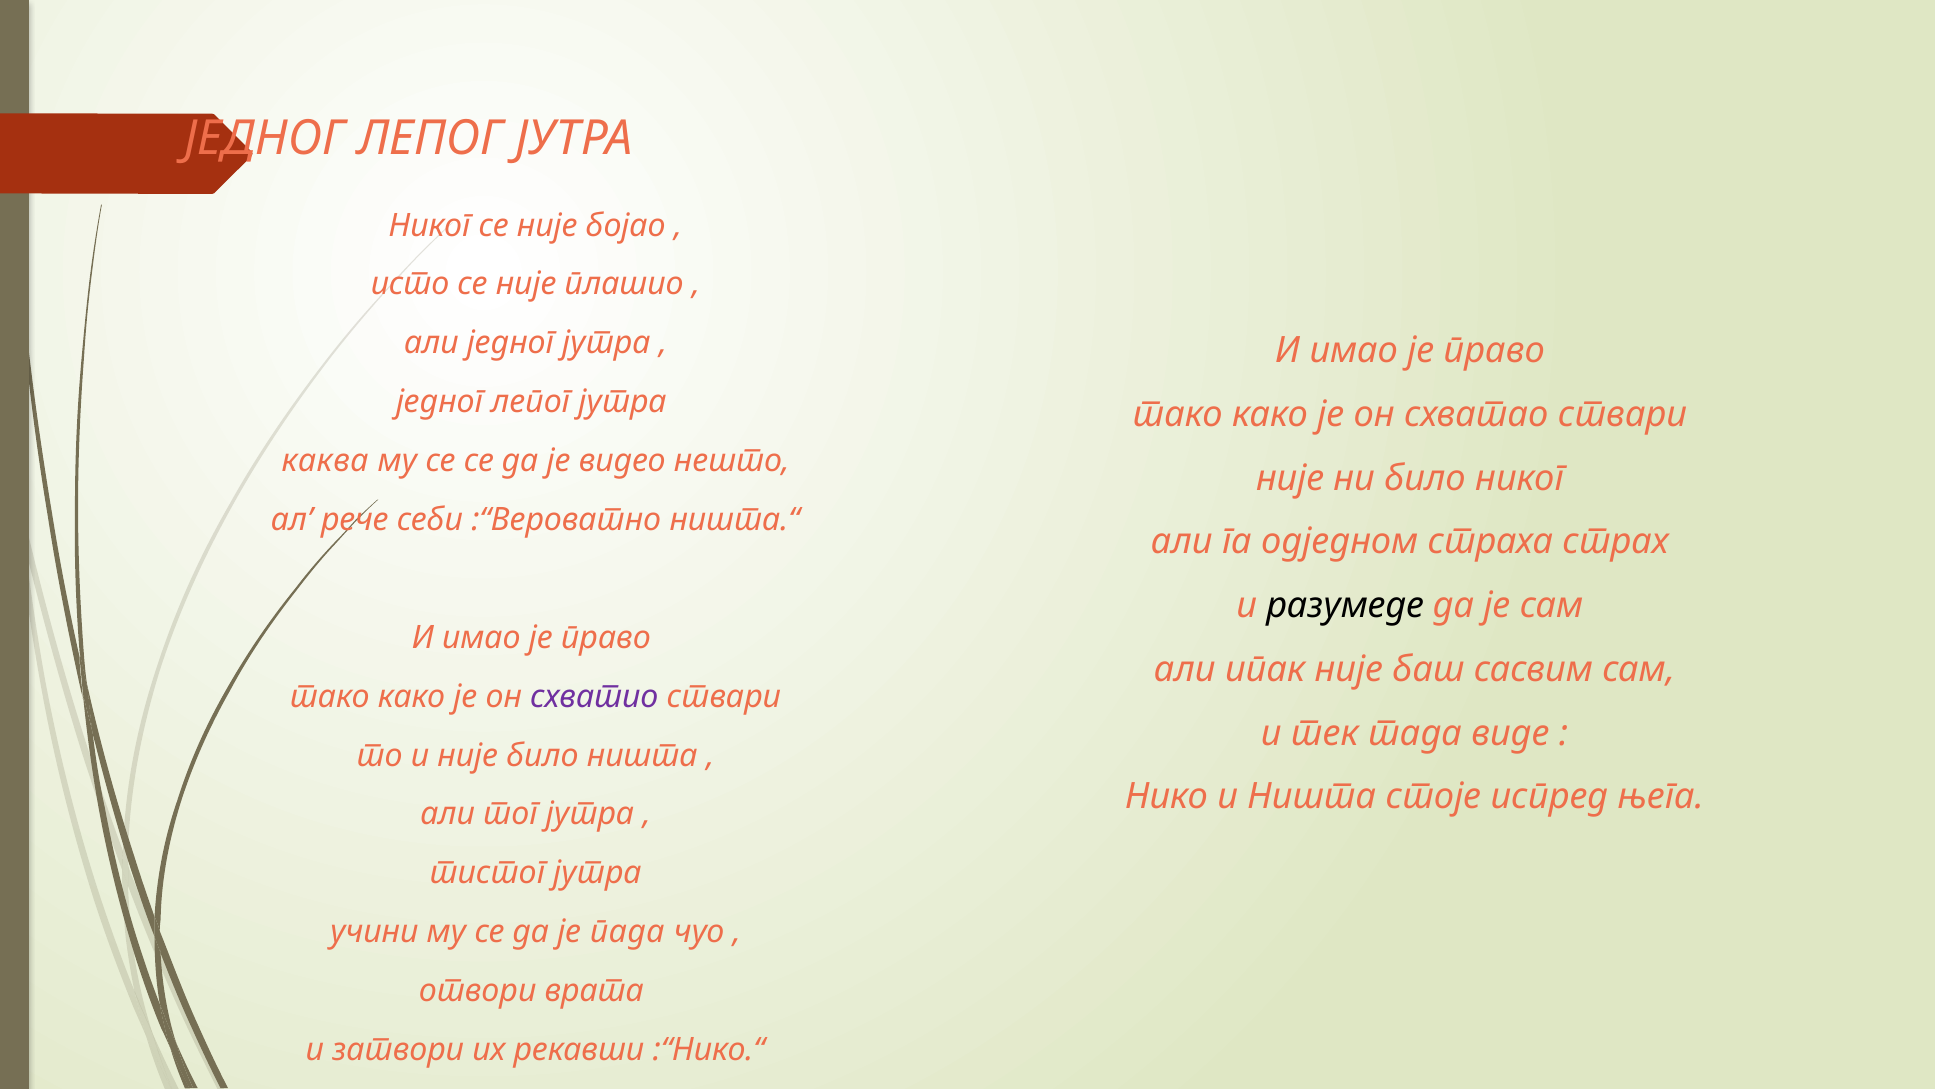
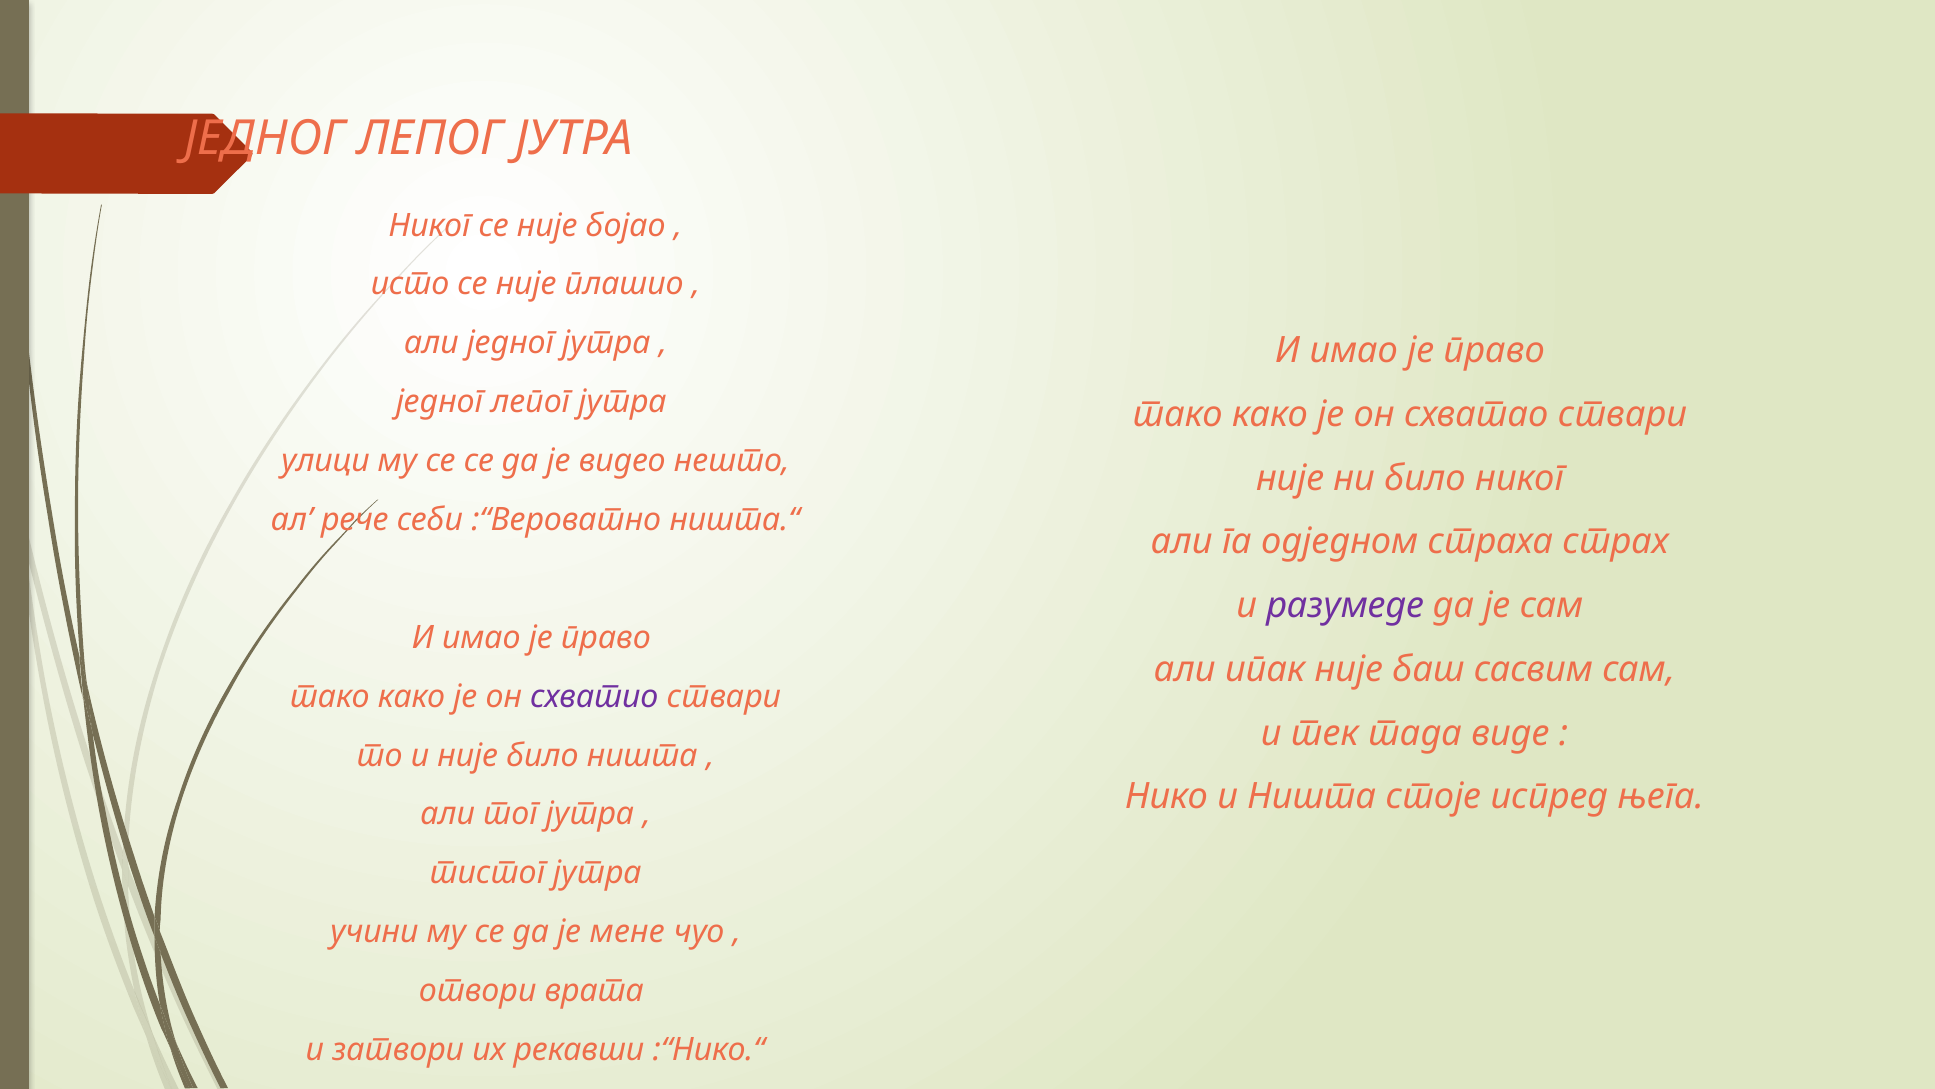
каква: каква -> улици
разумеде colour: black -> purple
пада: пада -> мене
